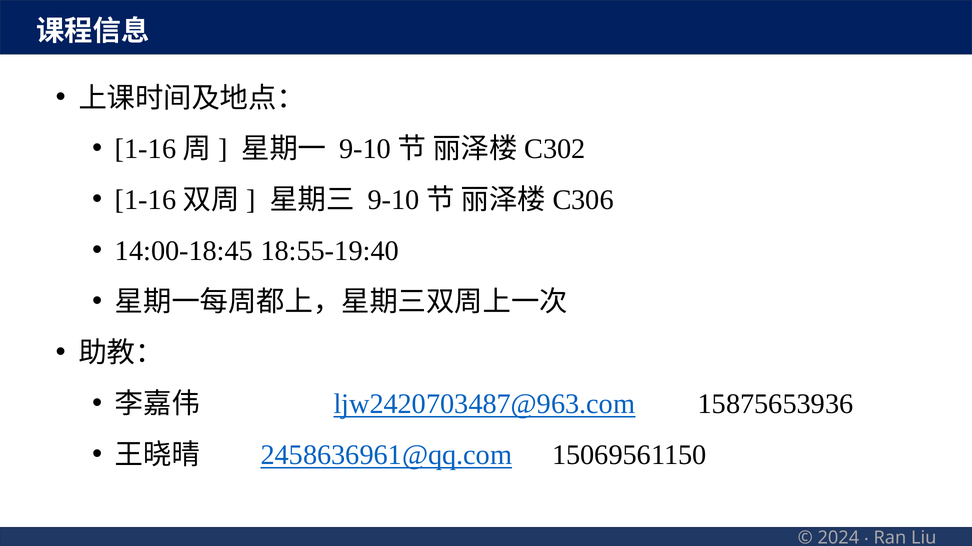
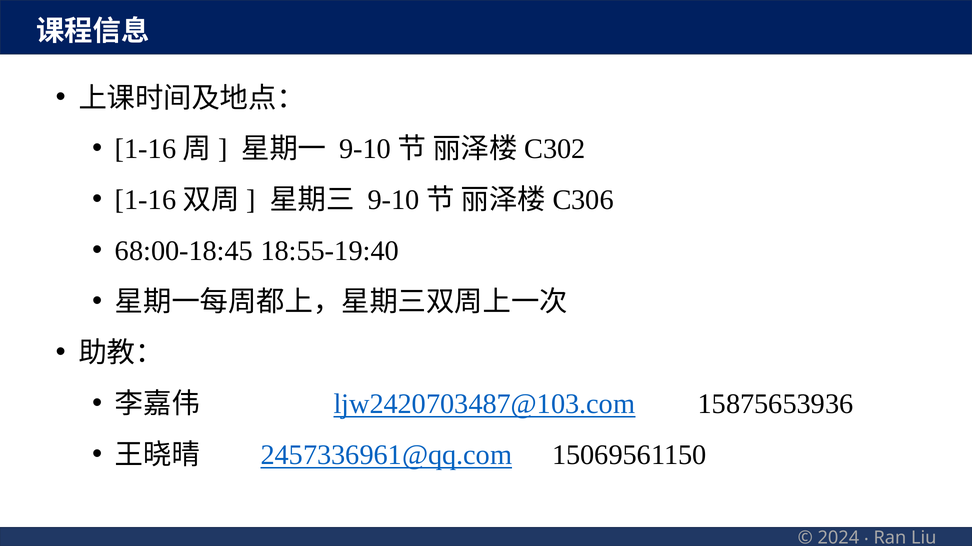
14:00-18:45: 14:00-18:45 -> 68:00-18:45
ljw2420703487@963.com: ljw2420703487@963.com -> ljw2420703487@103.com
2458636961@qq.com: 2458636961@qq.com -> 2457336961@qq.com
